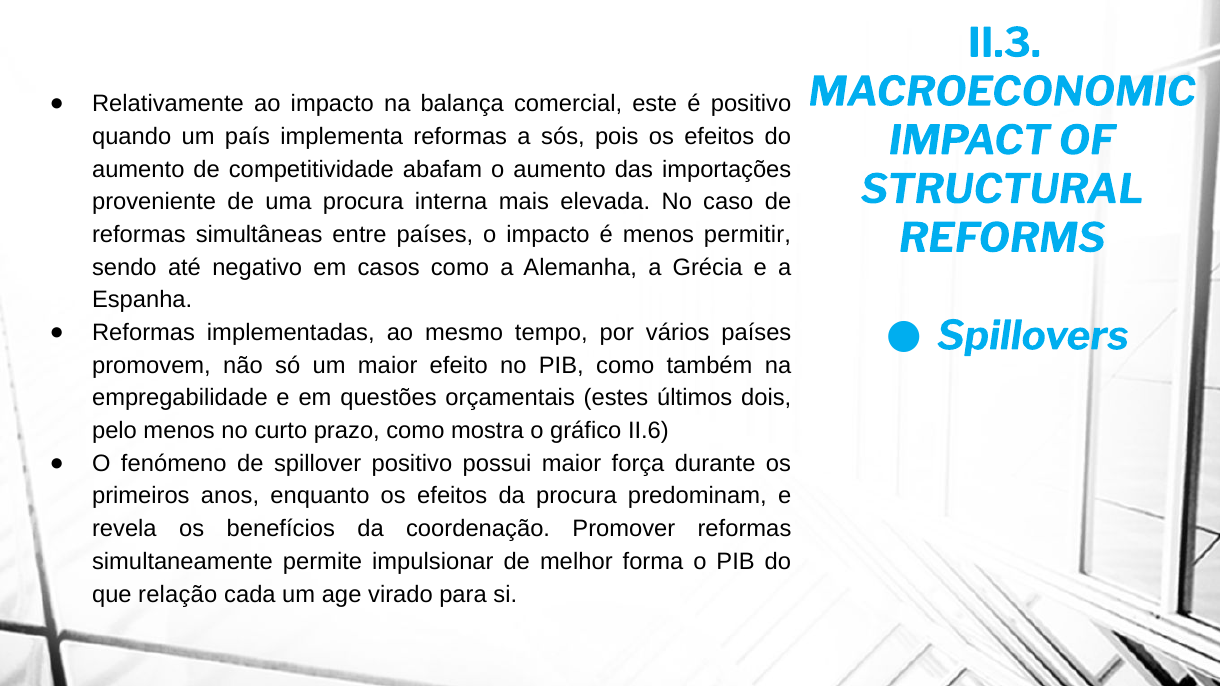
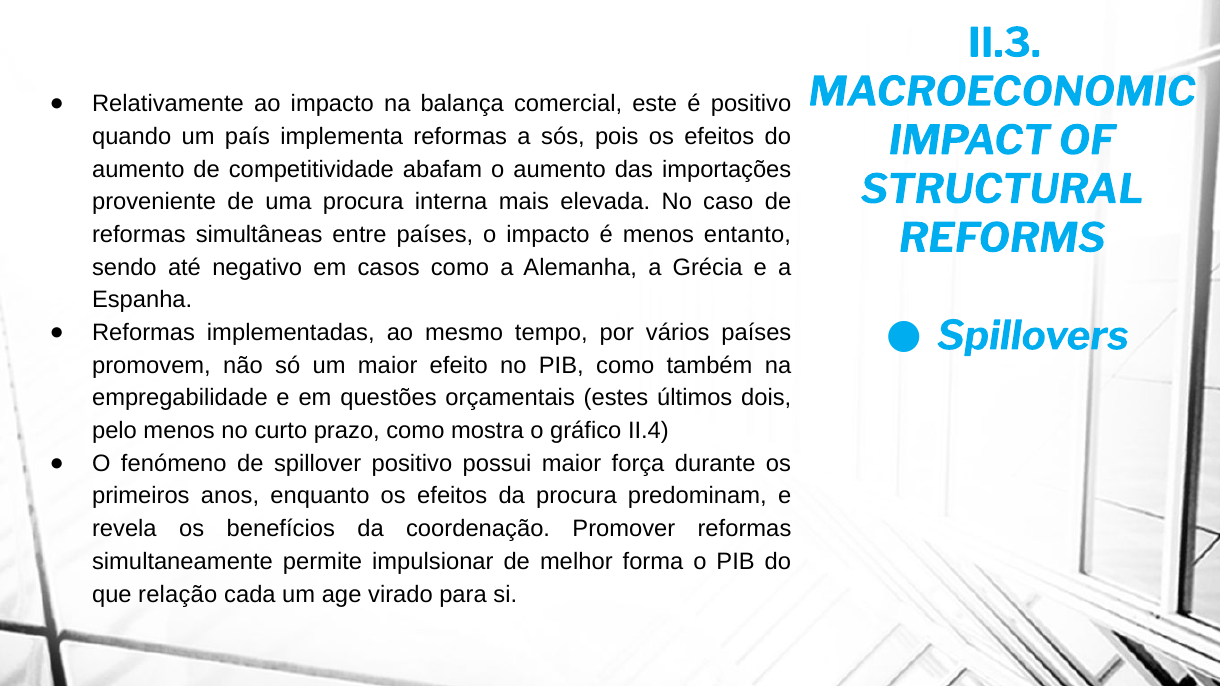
permitir: permitir -> entanto
II.6: II.6 -> II.4
